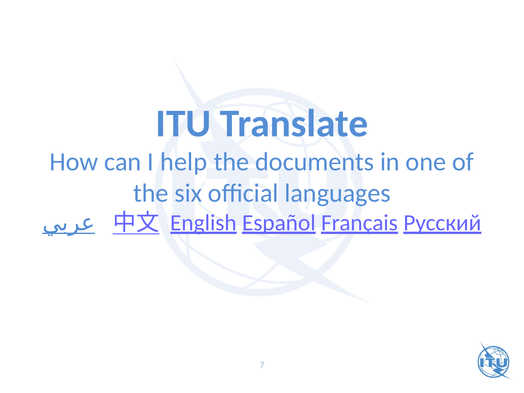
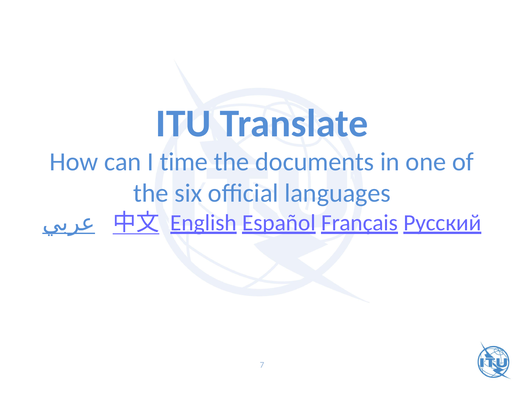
help: help -> time
